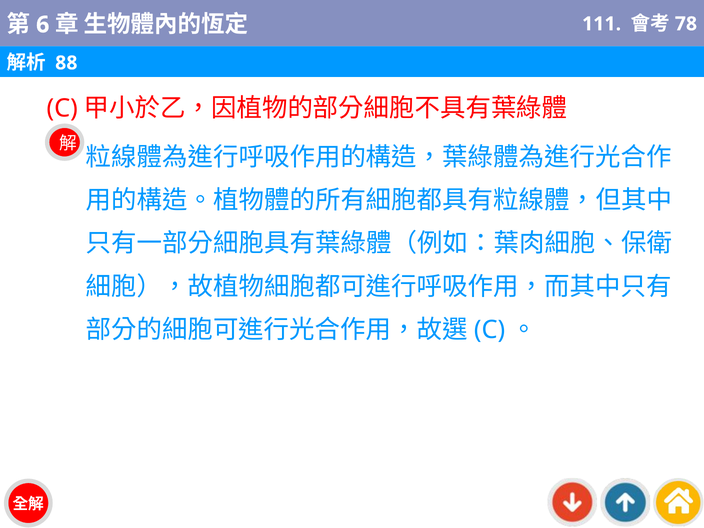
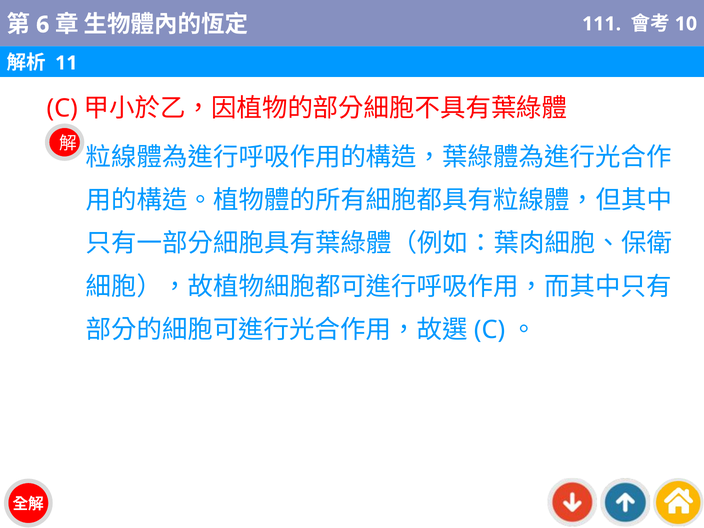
78: 78 -> 10
88: 88 -> 11
